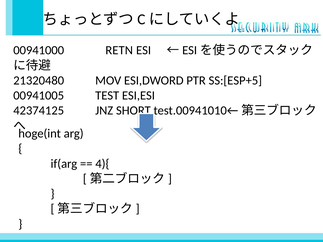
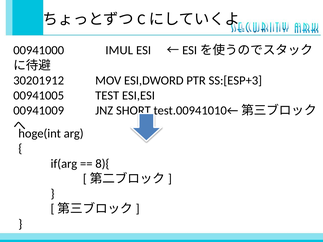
RETN: RETN -> IMUL
21320480: 21320480 -> 30201912
SS:[ESP+5: SS:[ESP+5 -> SS:[ESP+3
42374125: 42374125 -> 00941009
4){: 4){ -> 8){
